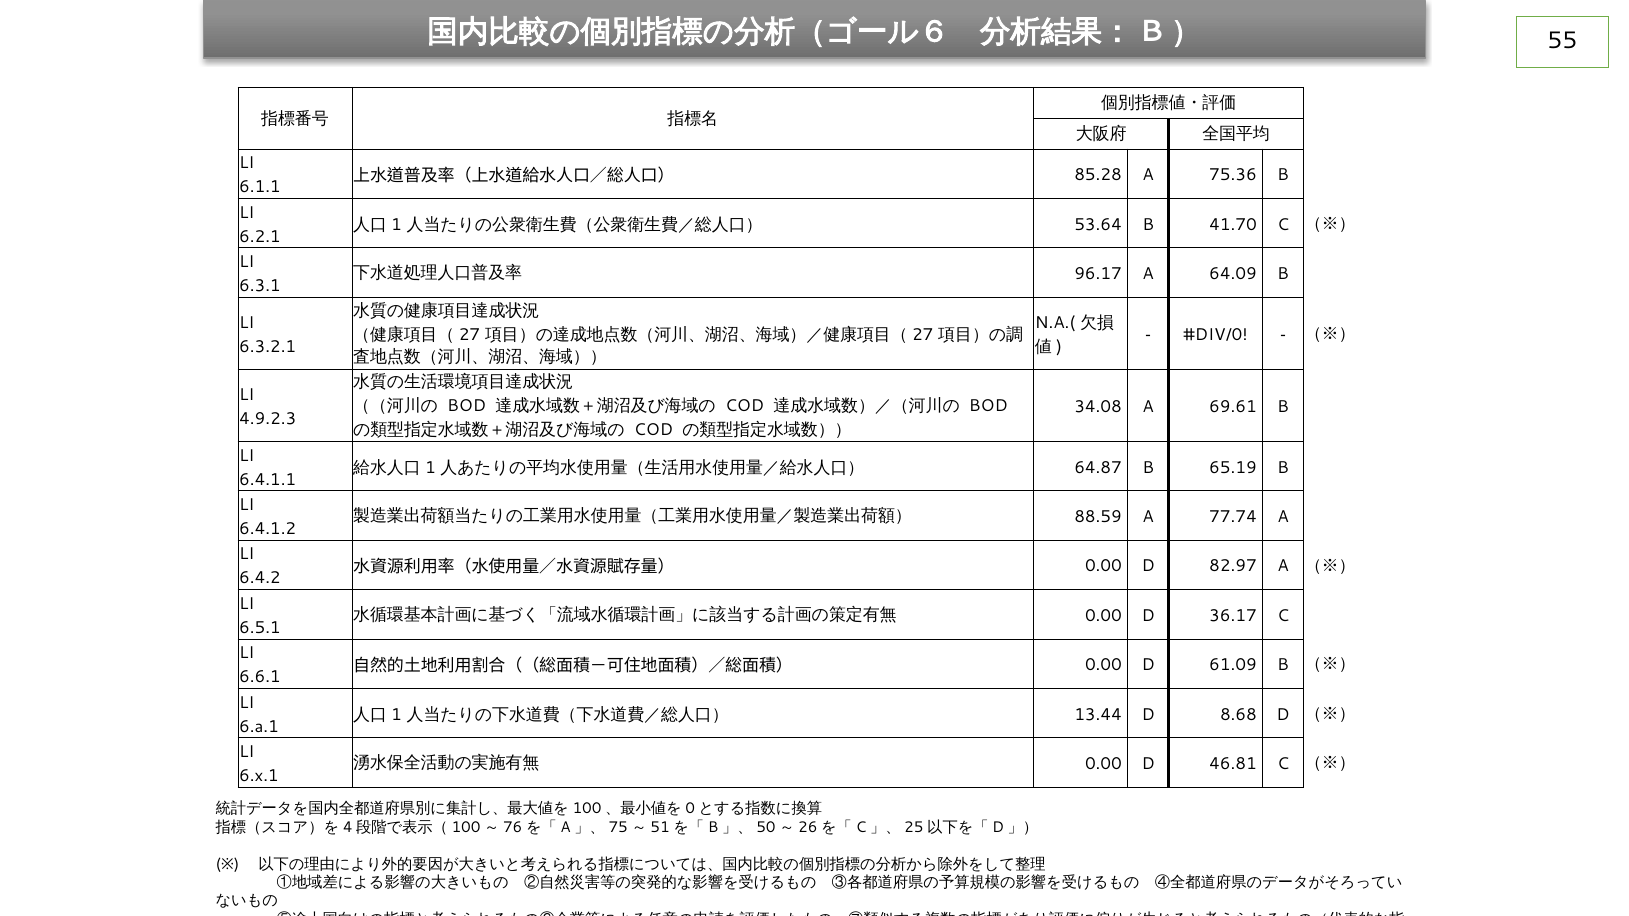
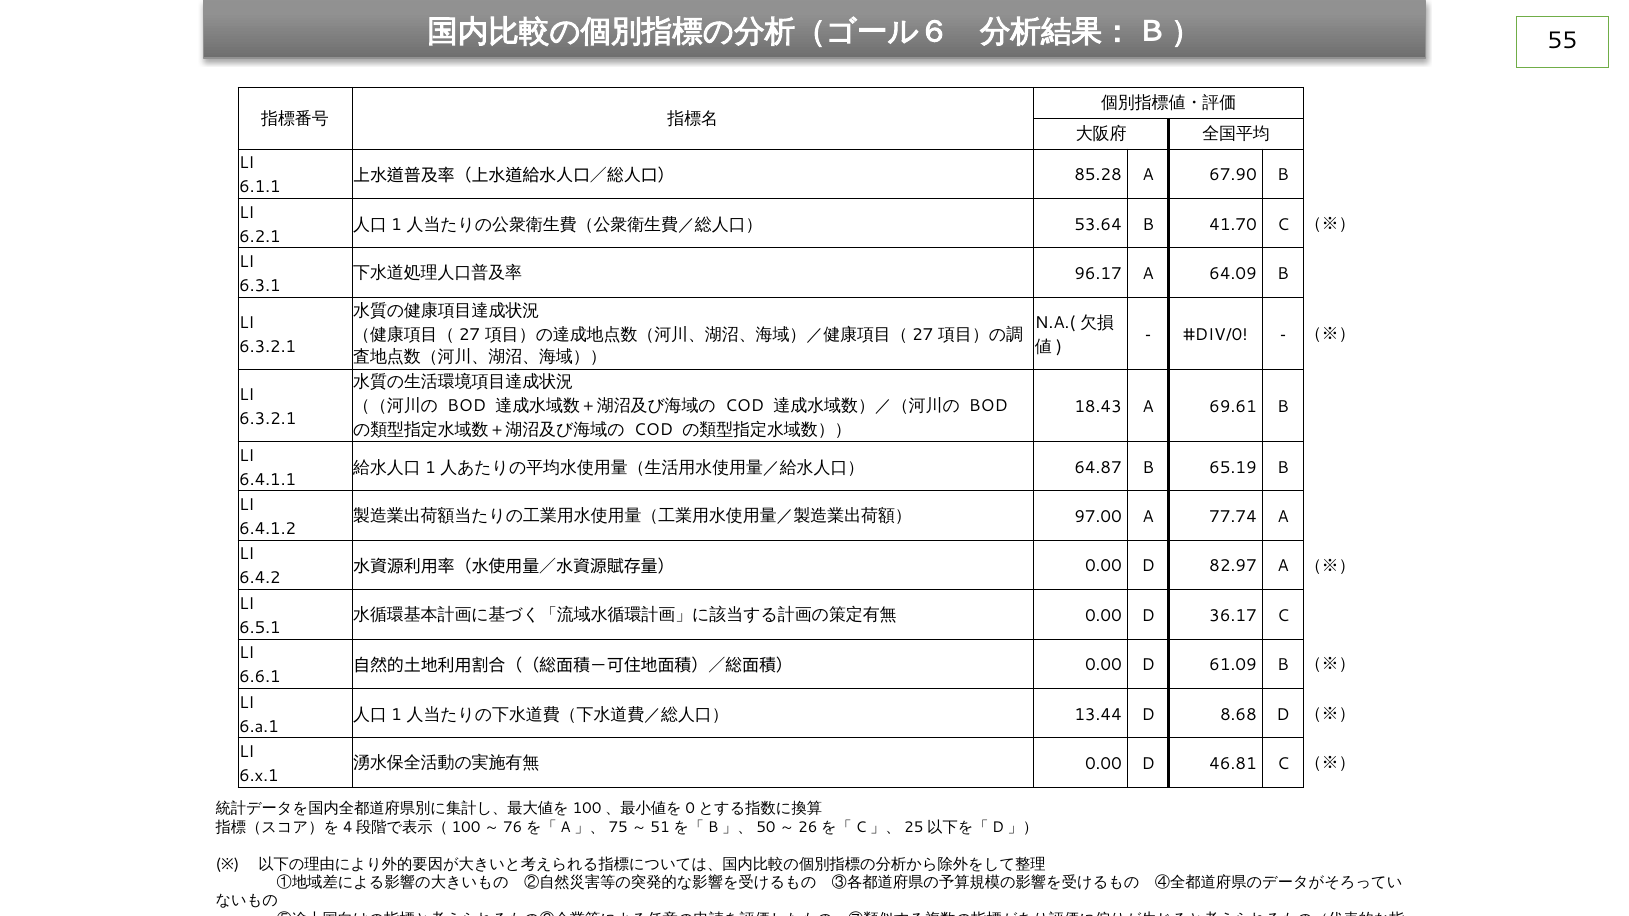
75.36: 75.36 -> 67.90
34.08: 34.08 -> 18.43
4.9.2.3 at (268, 419): 4.9.2.3 -> 6.3.2.1
88.59: 88.59 -> 97.00
